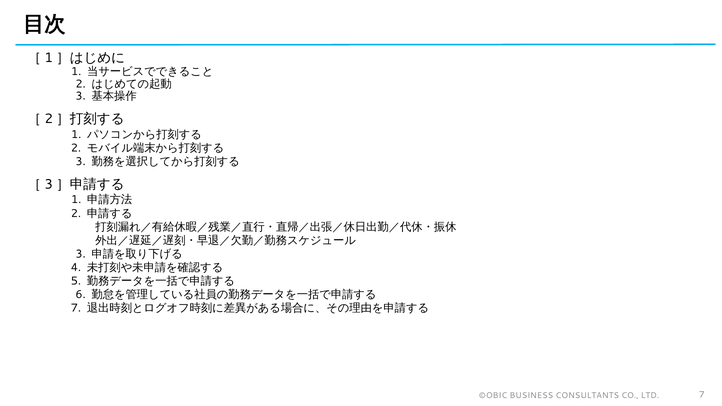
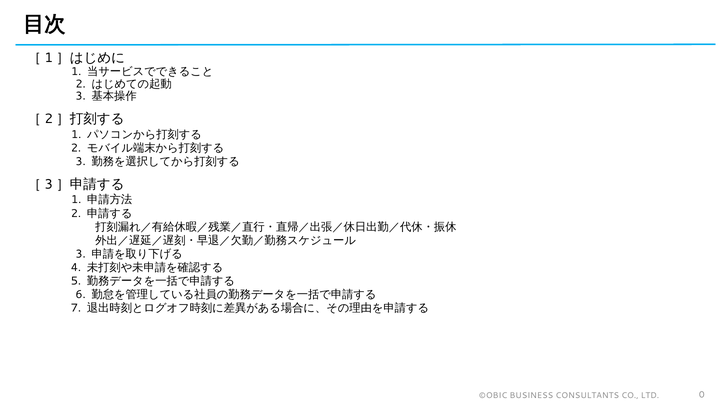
LTD 7: 7 -> 0
